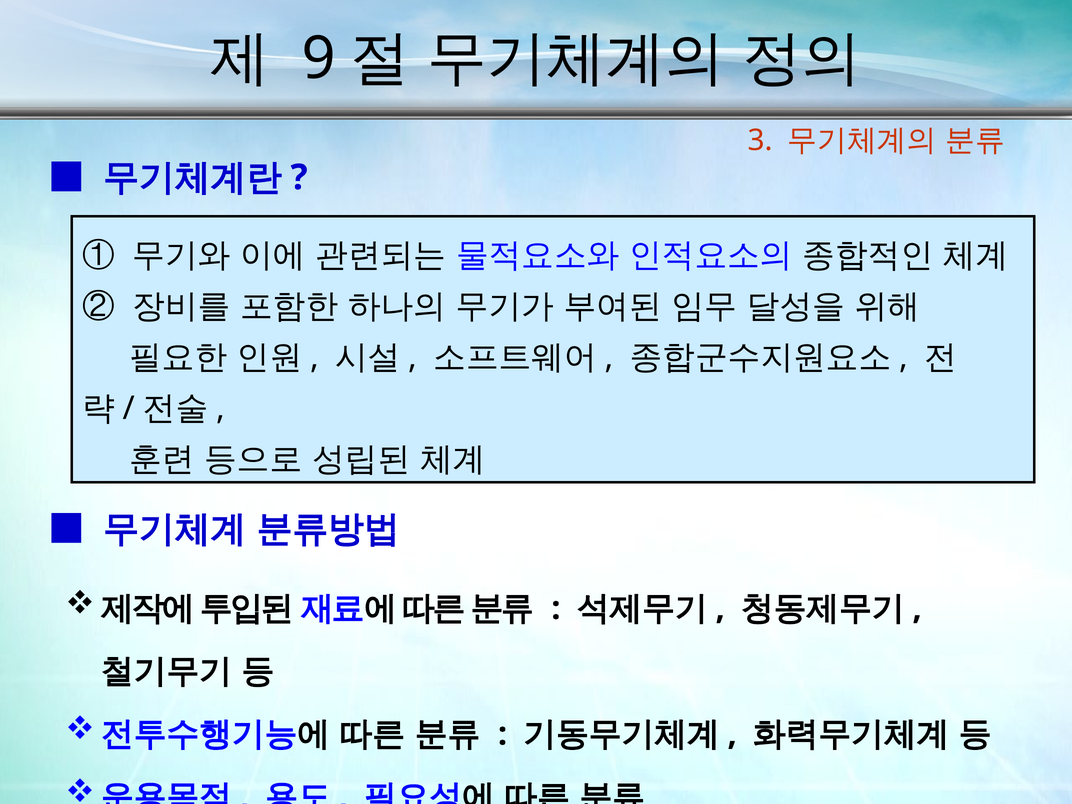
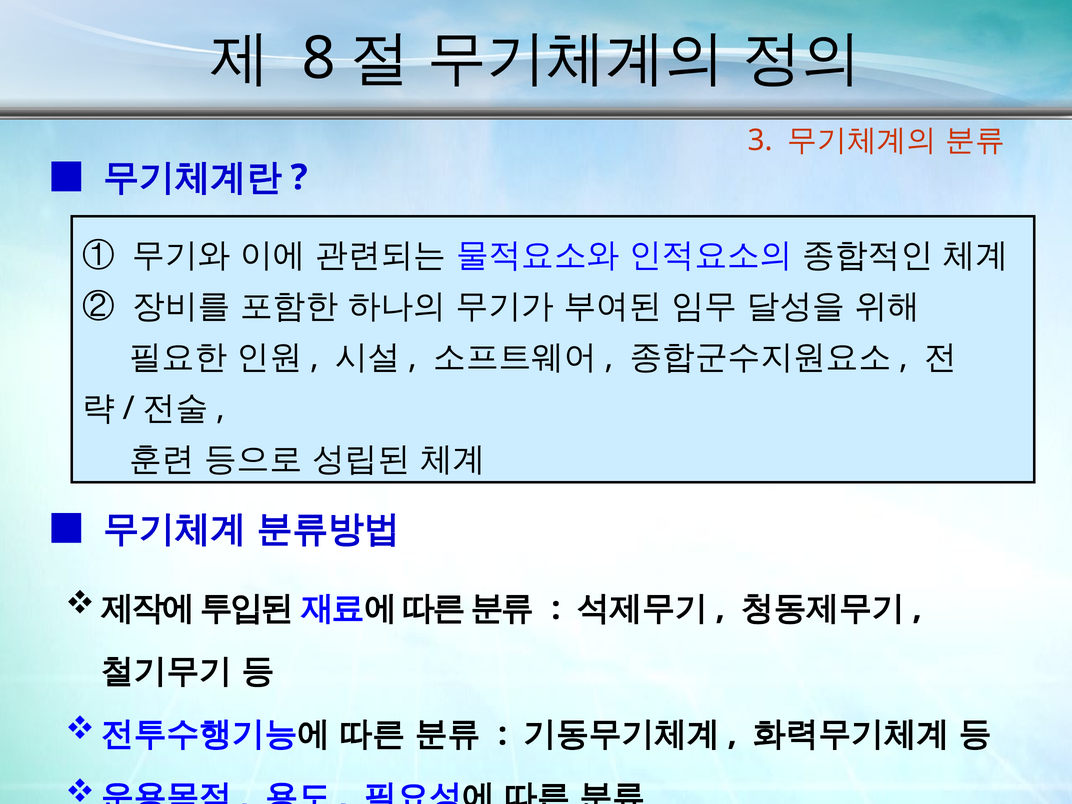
9: 9 -> 8
